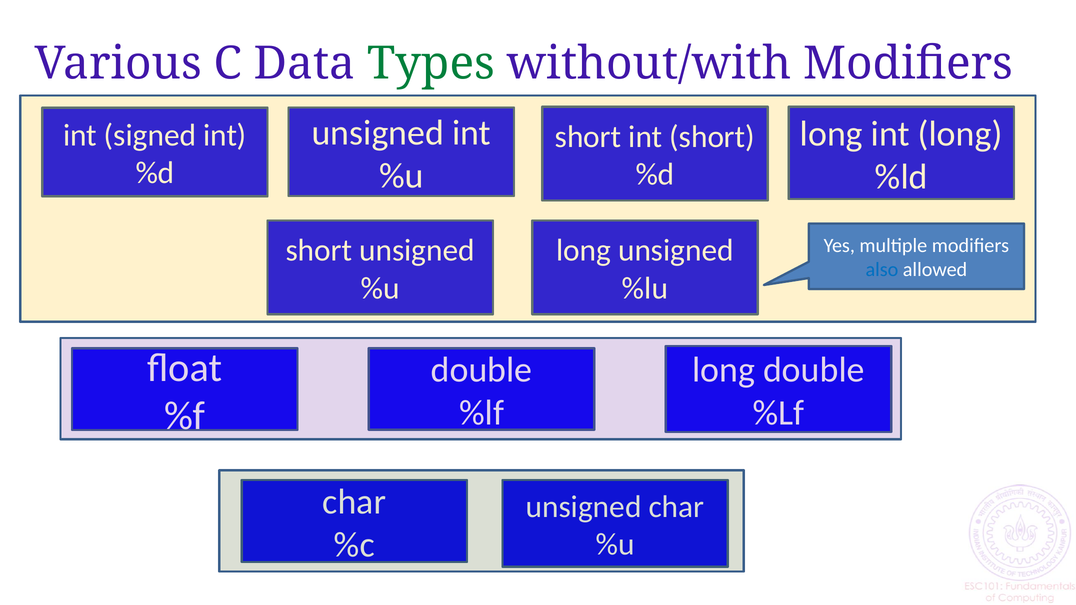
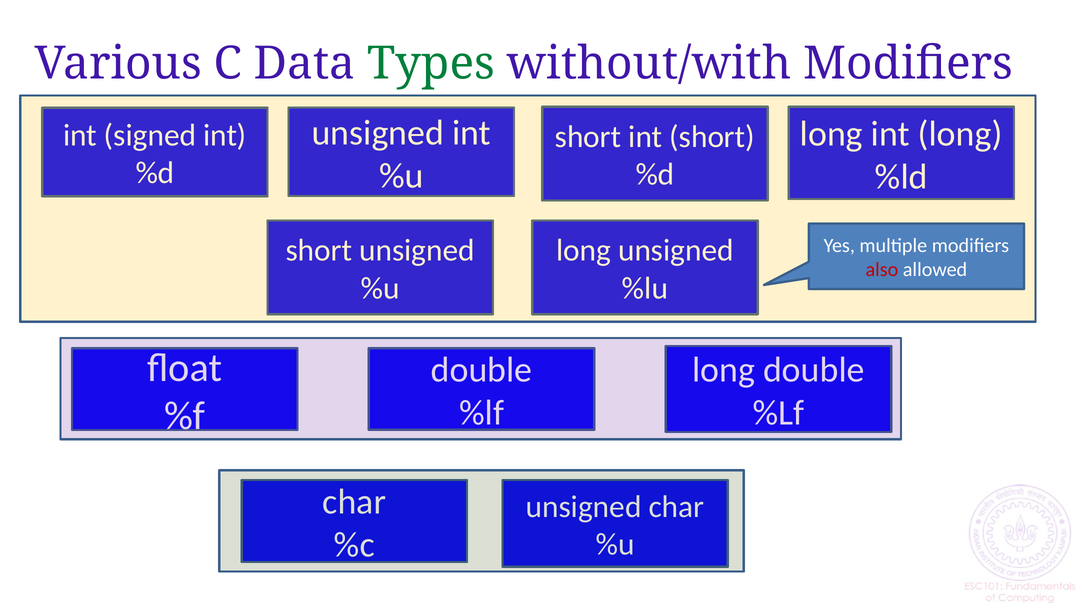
also colour: blue -> red
